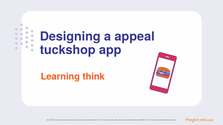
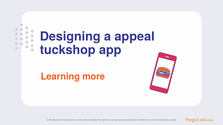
think: think -> more
